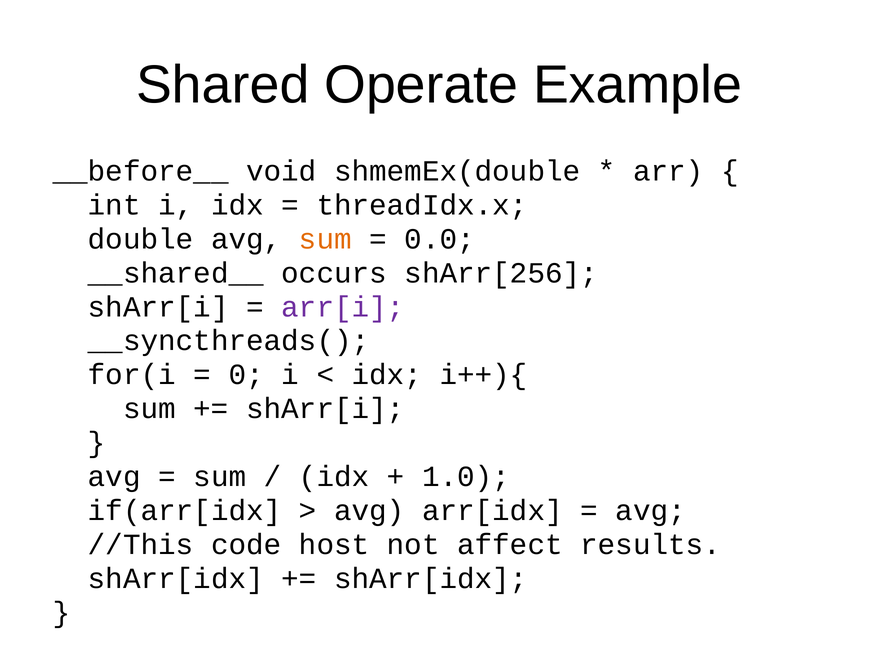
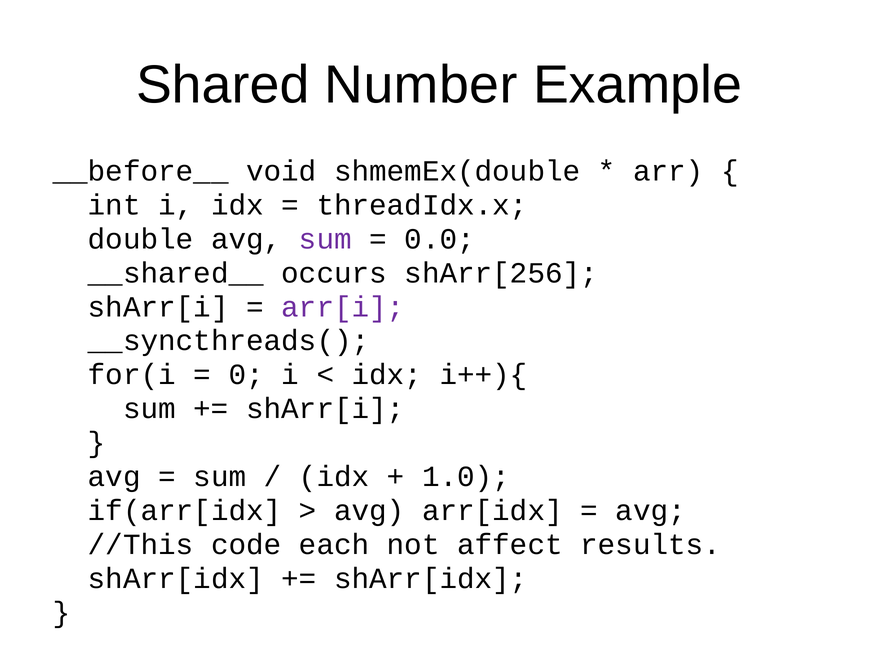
Operate: Operate -> Number
sum at (325, 239) colour: orange -> purple
host: host -> each
